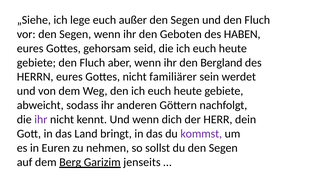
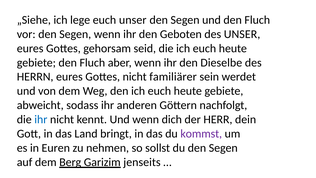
euch außer: außer -> unser
des HABEN: HABEN -> UNSER
Bergland: Bergland -> Dieselbe
ihr at (41, 119) colour: purple -> blue
